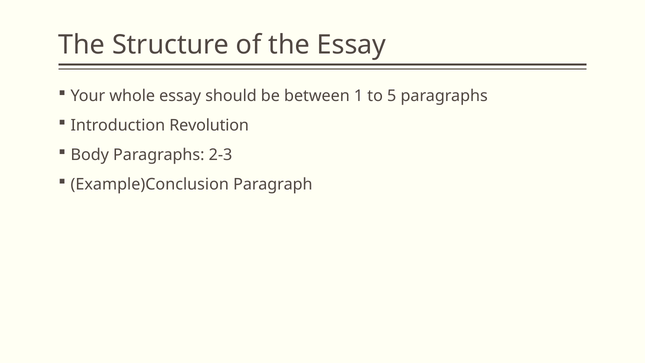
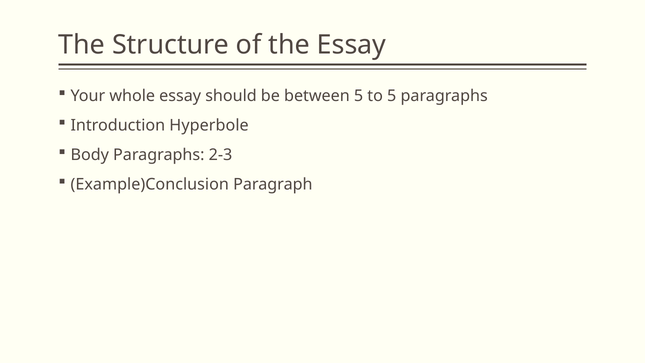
between 1: 1 -> 5
Revolution: Revolution -> Hyperbole
